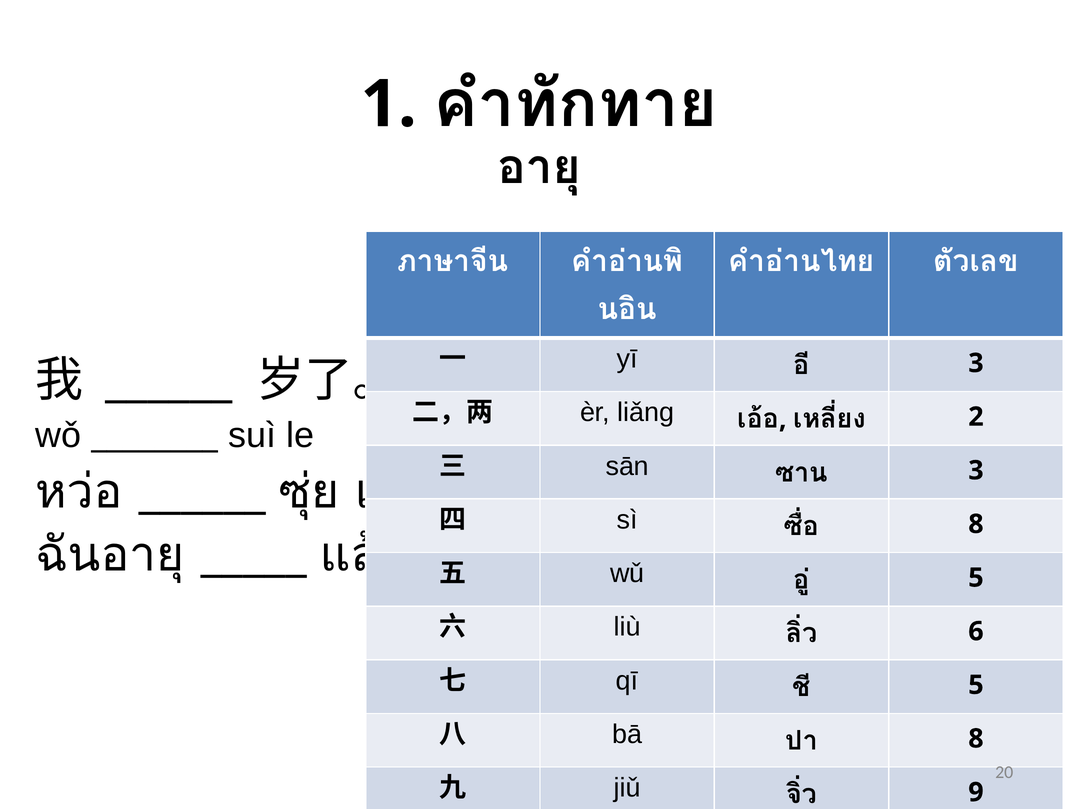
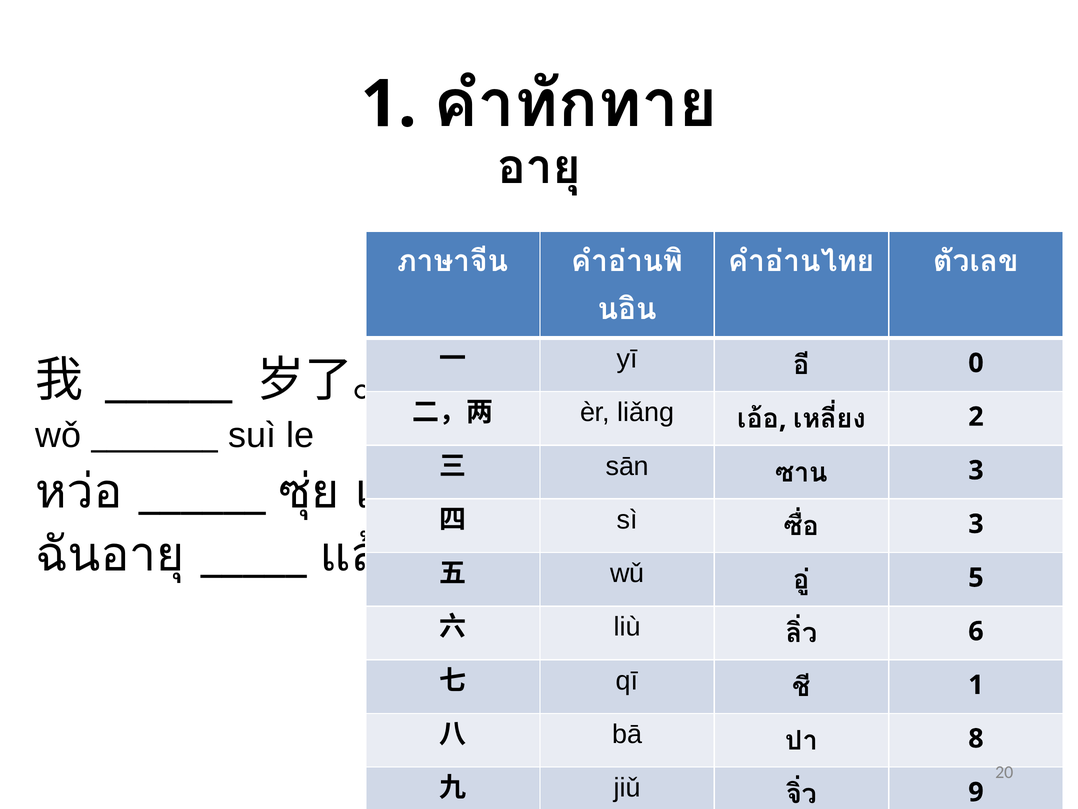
3 at (976, 363): 3 -> 0
8 at (976, 524): 8 -> 3
5 at (976, 685): 5 -> 1
